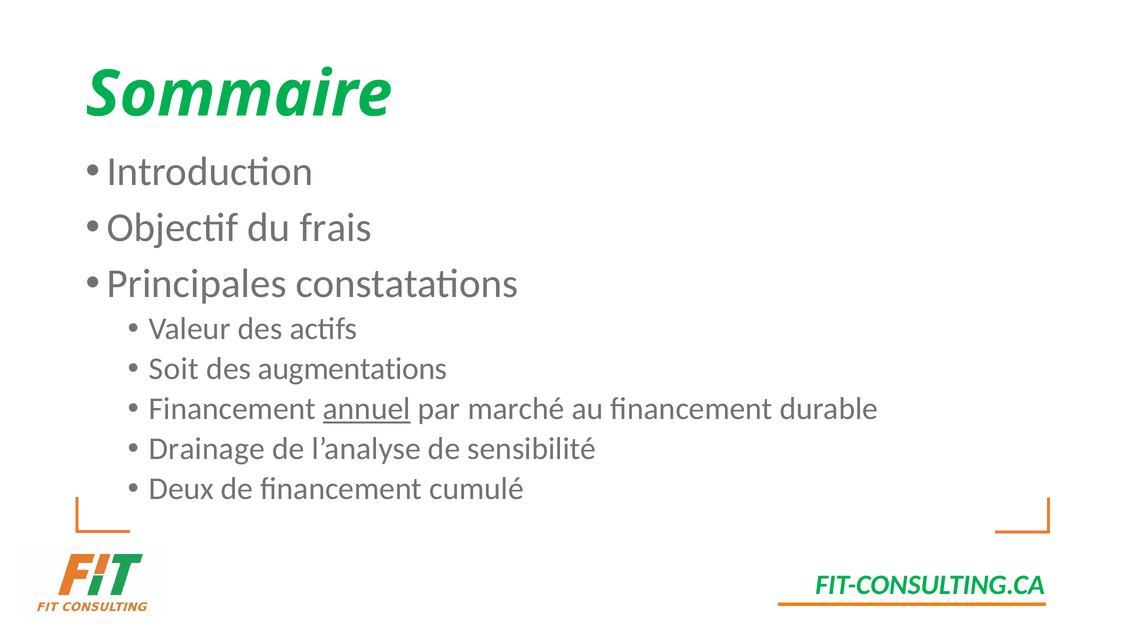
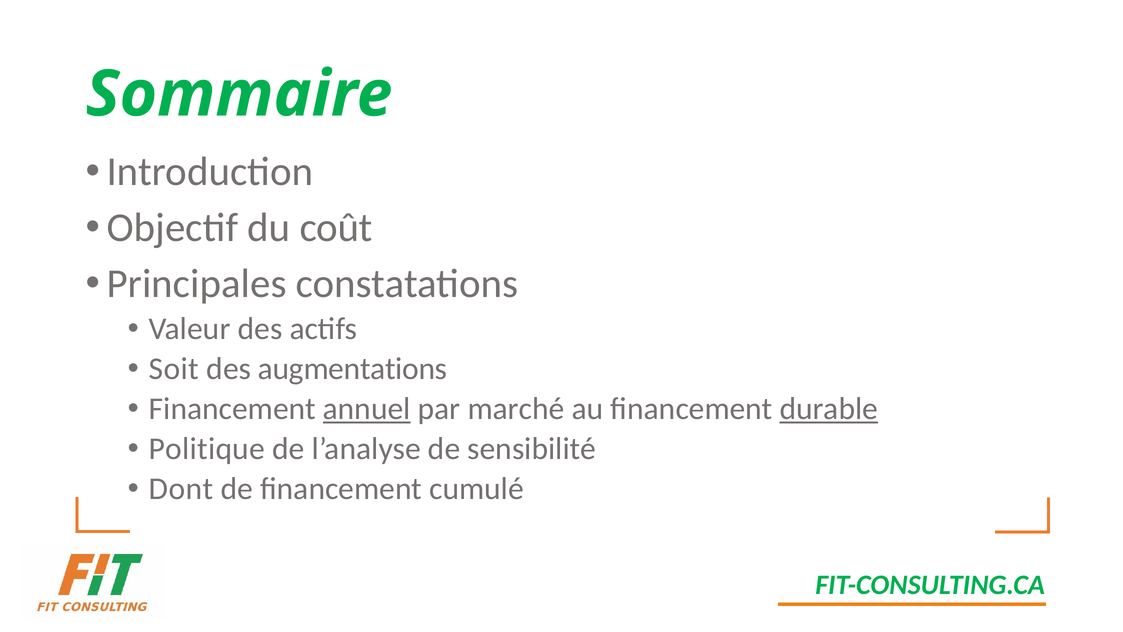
frais: frais -> coût
durable underline: none -> present
Drainage: Drainage -> Politique
Deux: Deux -> Dont
